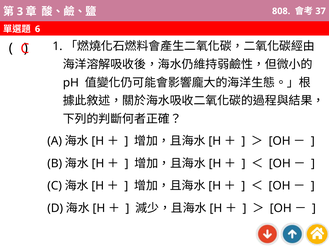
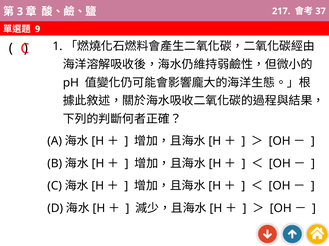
808: 808 -> 217
6: 6 -> 9
